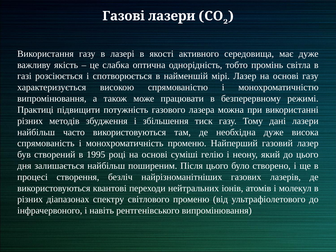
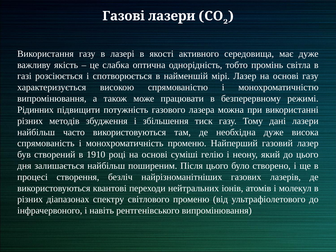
Практиці: Практиці -> Рідинних
1995: 1995 -> 1910
